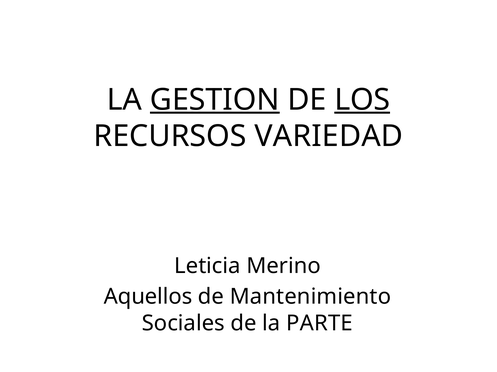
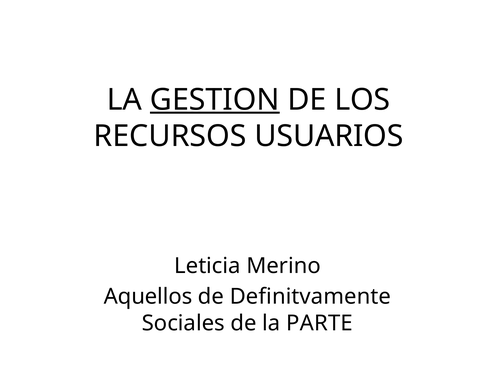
LOS underline: present -> none
VARIEDAD: VARIEDAD -> USUARIOS
Mantenimiento: Mantenimiento -> Definitvamente
